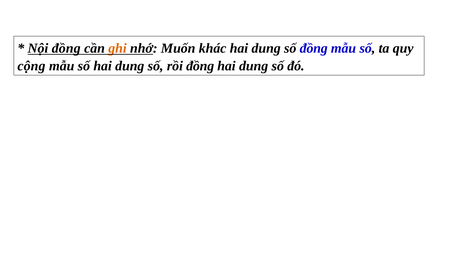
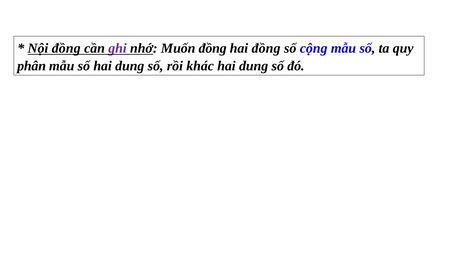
ghi colour: orange -> purple
Muốn khác: khác -> đồng
dung at (266, 48): dung -> đồng
số đồng: đồng -> cộng
cộng: cộng -> phân
rồi đồng: đồng -> khác
